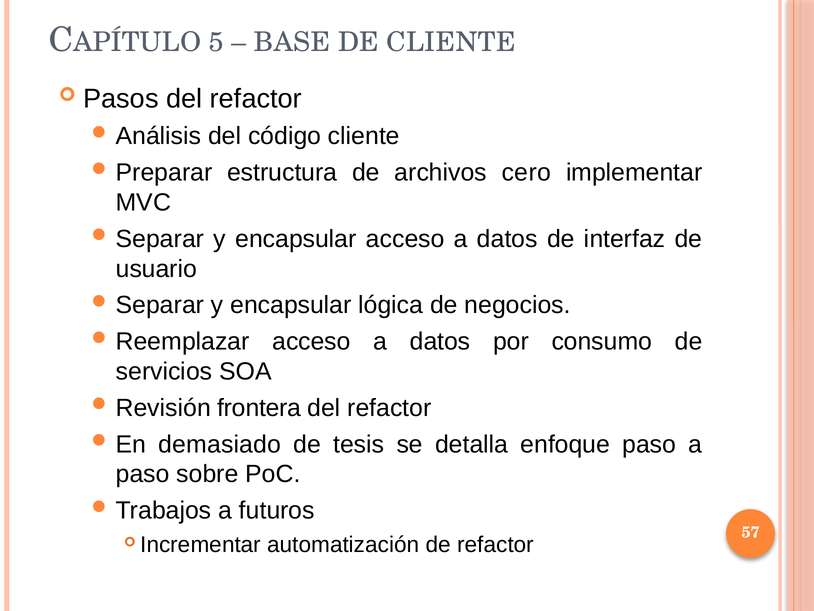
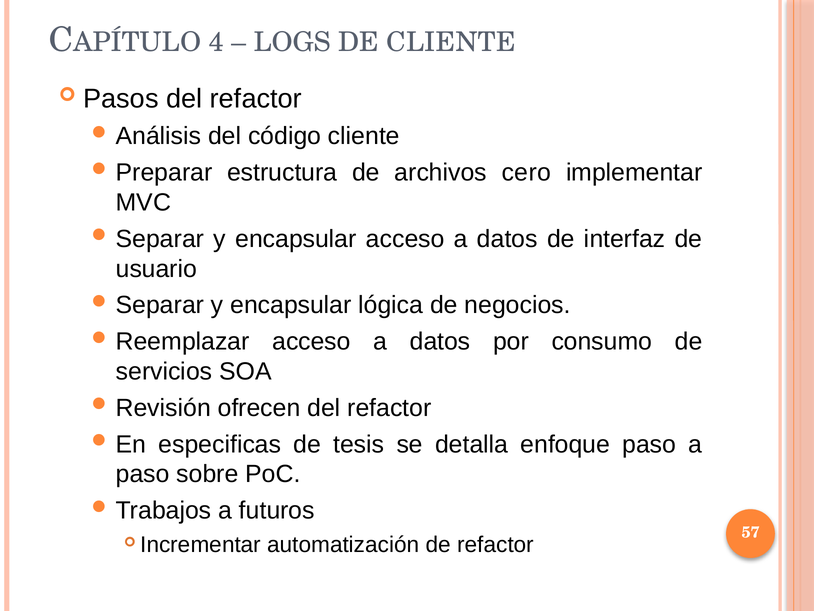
5: 5 -> 4
BASE: BASE -> LOGS
frontera: frontera -> ofrecen
demasiado: demasiado -> especificas
